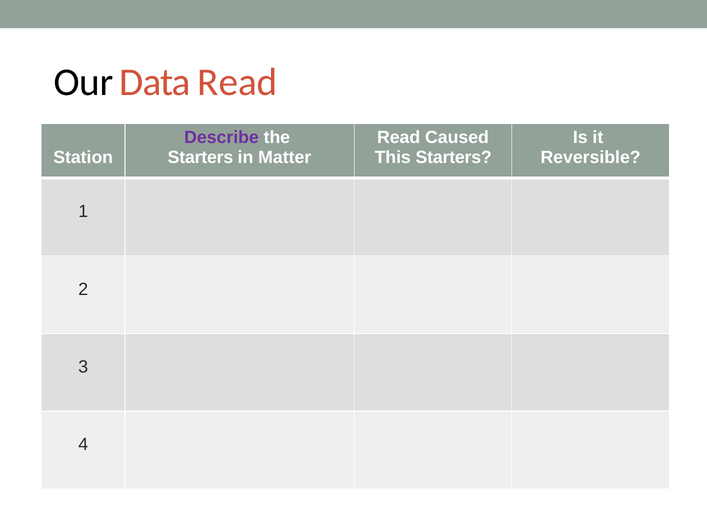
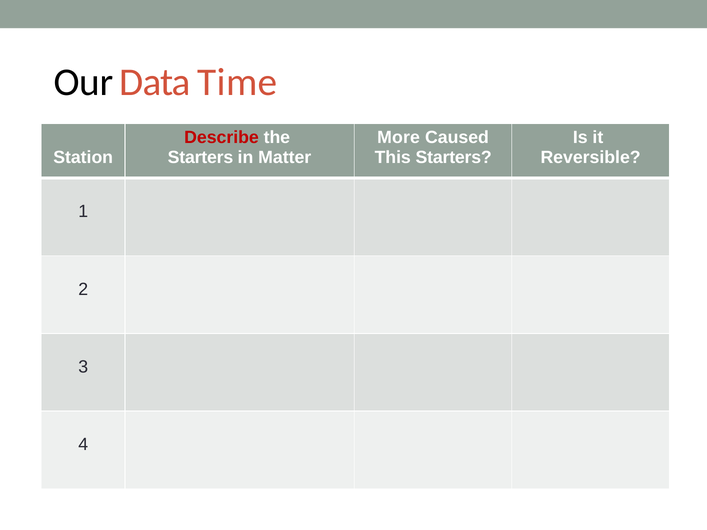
Data Read: Read -> Time
Describe colour: purple -> red
Read at (399, 137): Read -> More
